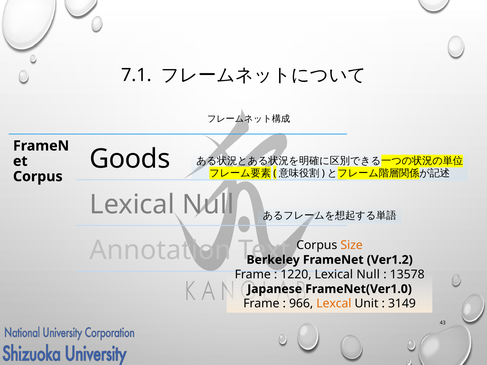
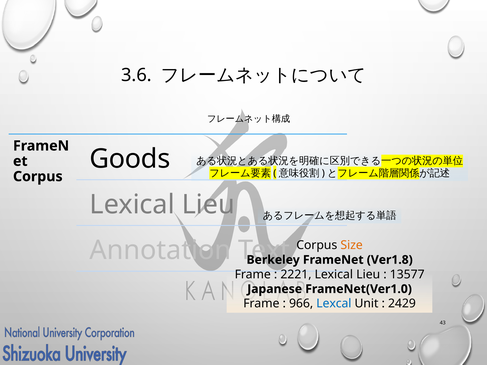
7.1: 7.1 -> 3.6
Null at (208, 205): Null -> Lieu
Ver1.2: Ver1.2 -> Ver1.8
1220: 1220 -> 2221
Null at (368, 275): Null -> Lieu
13578: 13578 -> 13577
Lexcal colour: orange -> blue
3149: 3149 -> 2429
